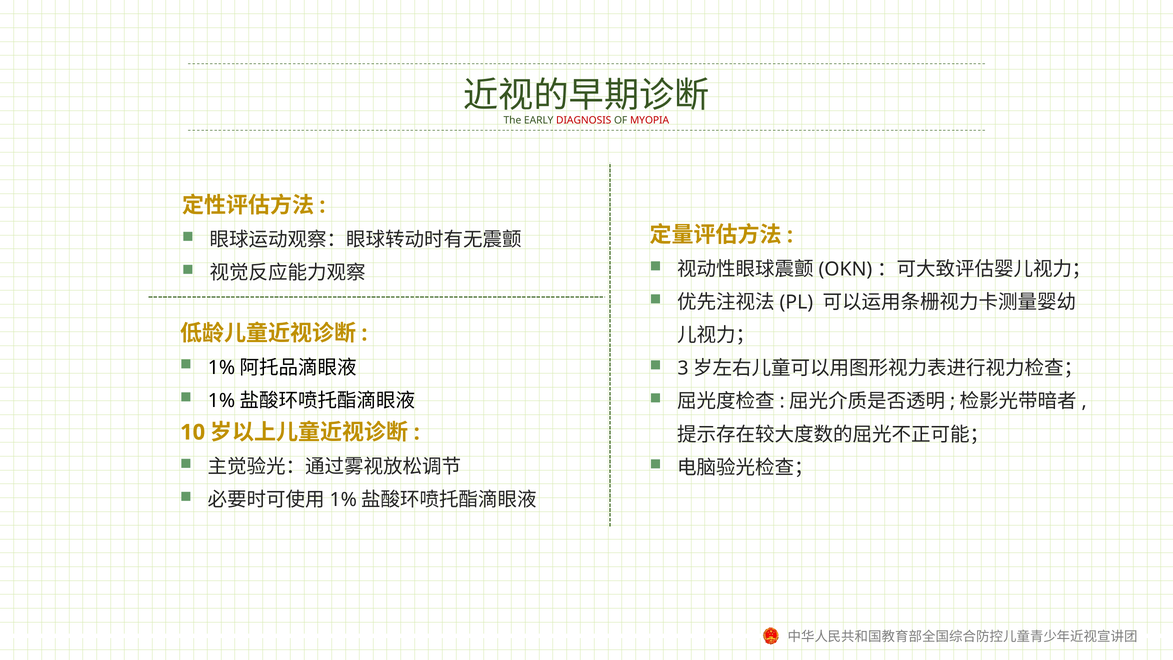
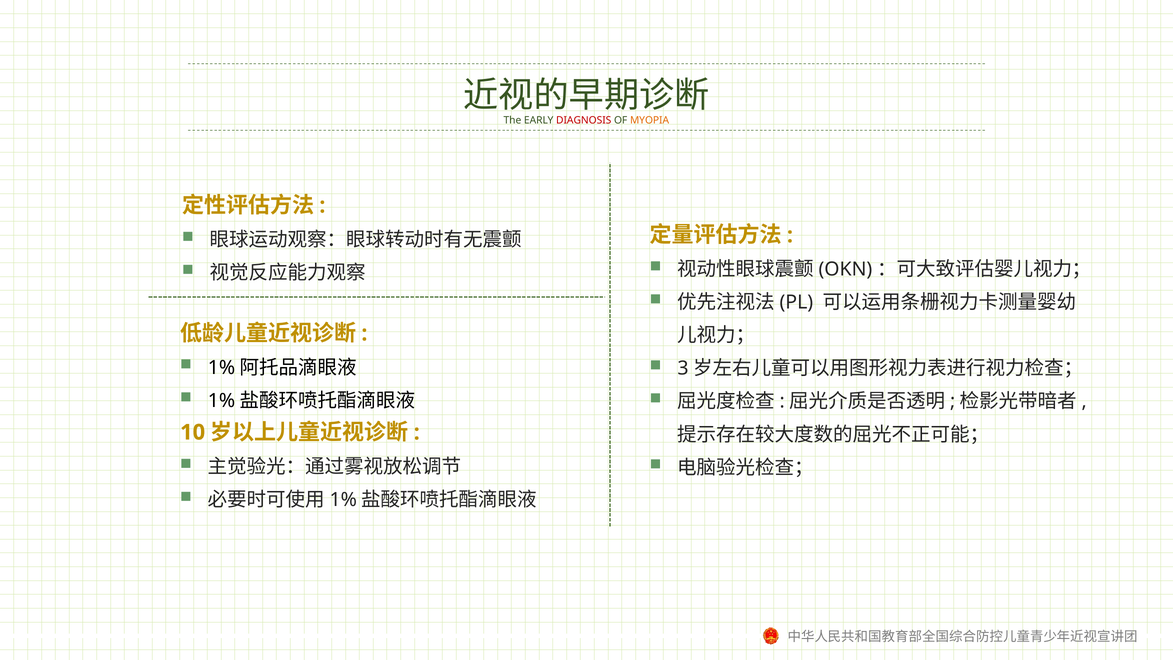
MYOPIA colour: red -> orange
